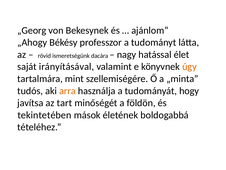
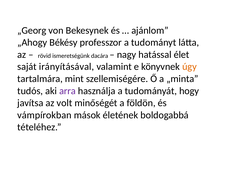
arra colour: orange -> purple
tart: tart -> volt
tekintetében: tekintetében -> vámpírokban
